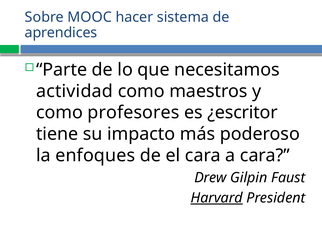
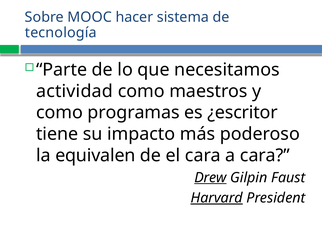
aprendices: aprendices -> tecnología
profesores: profesores -> programas
enfoques: enfoques -> equivalen
Drew underline: none -> present
